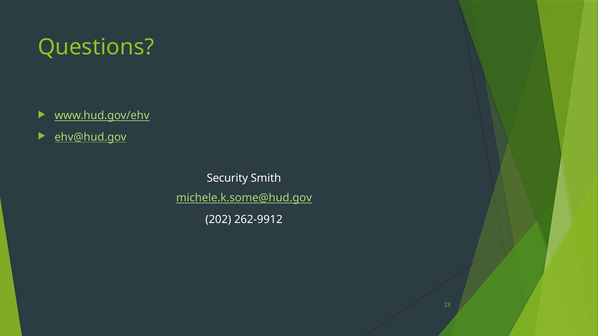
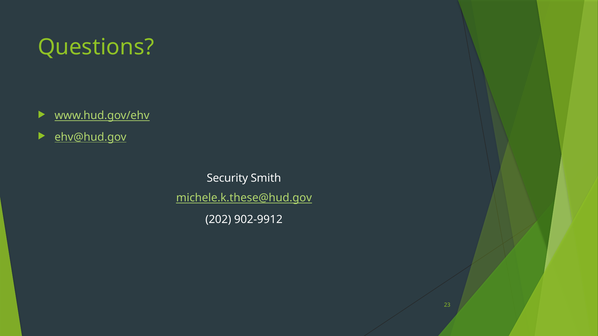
michele.k.some@hud.gov: michele.k.some@hud.gov -> michele.k.these@hud.gov
262-9912: 262-9912 -> 902-9912
